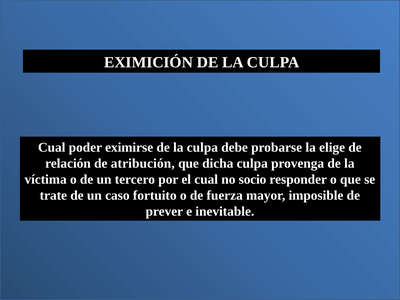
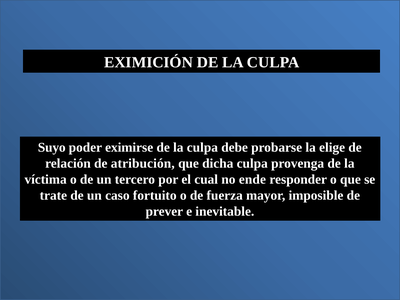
Cual at (52, 148): Cual -> Suyo
socio: socio -> ende
